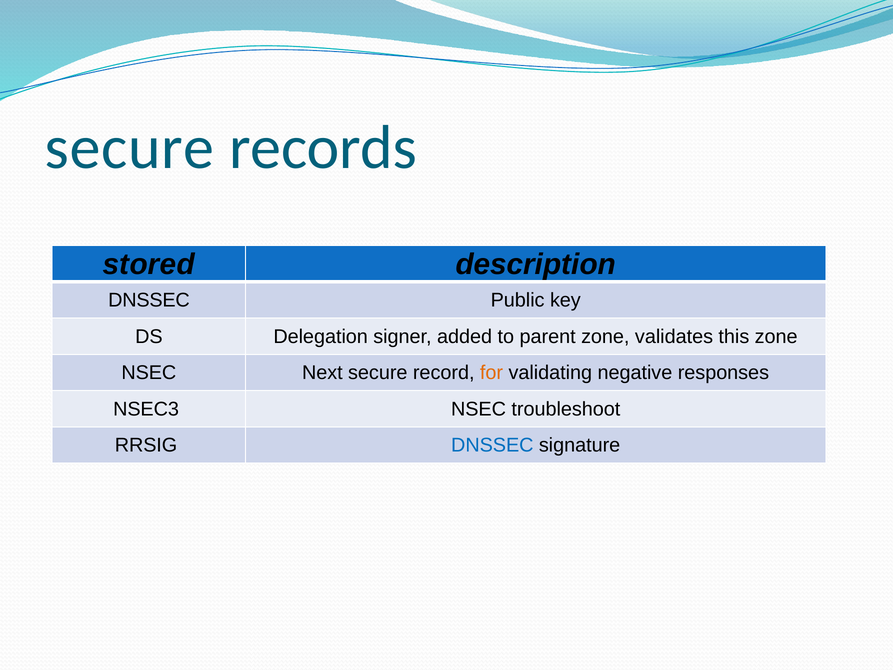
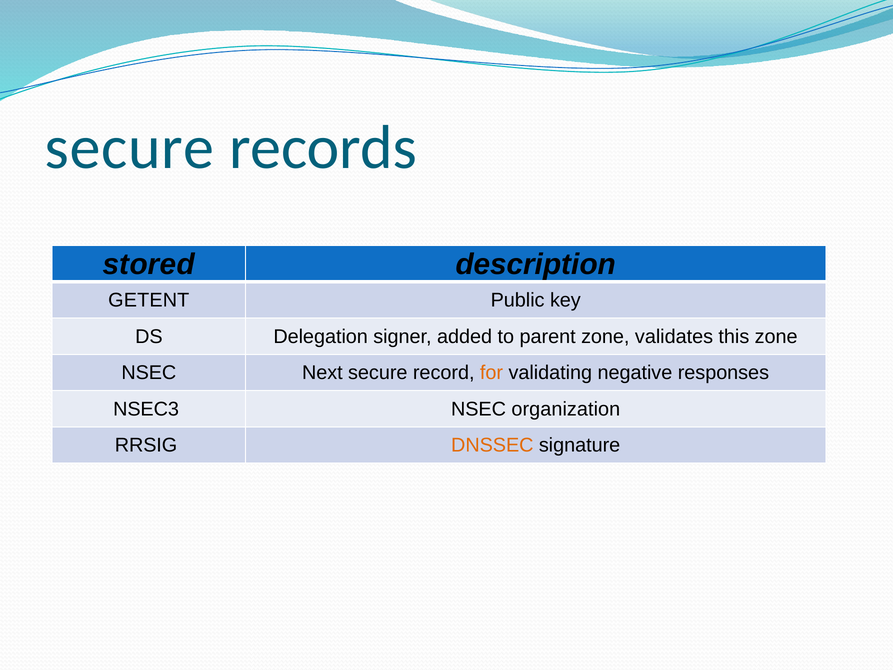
DNSSEC at (149, 300): DNSSEC -> GETENT
troubleshoot: troubleshoot -> organization
DNSSEC at (492, 445) colour: blue -> orange
